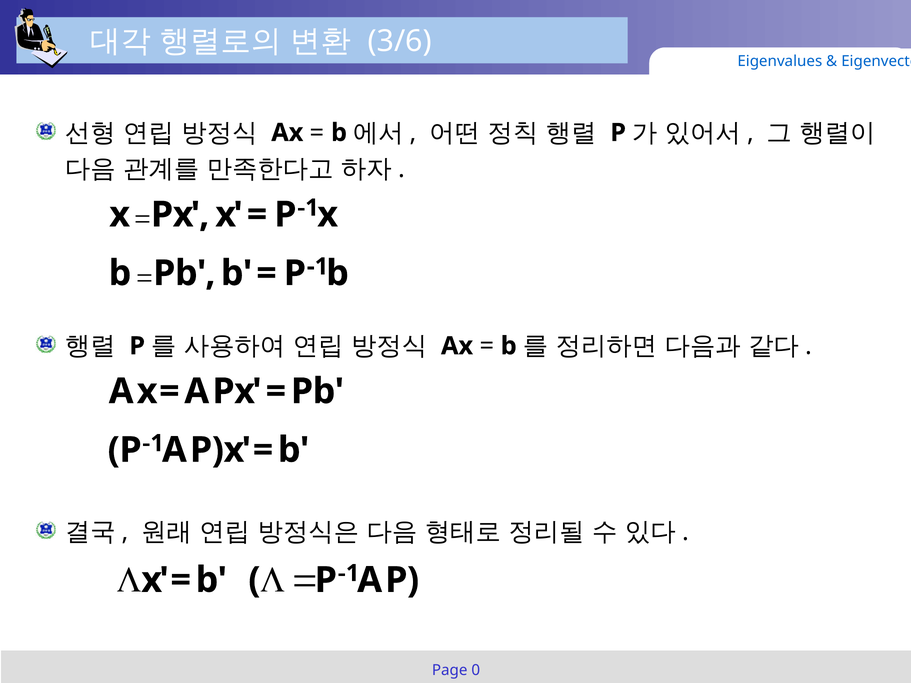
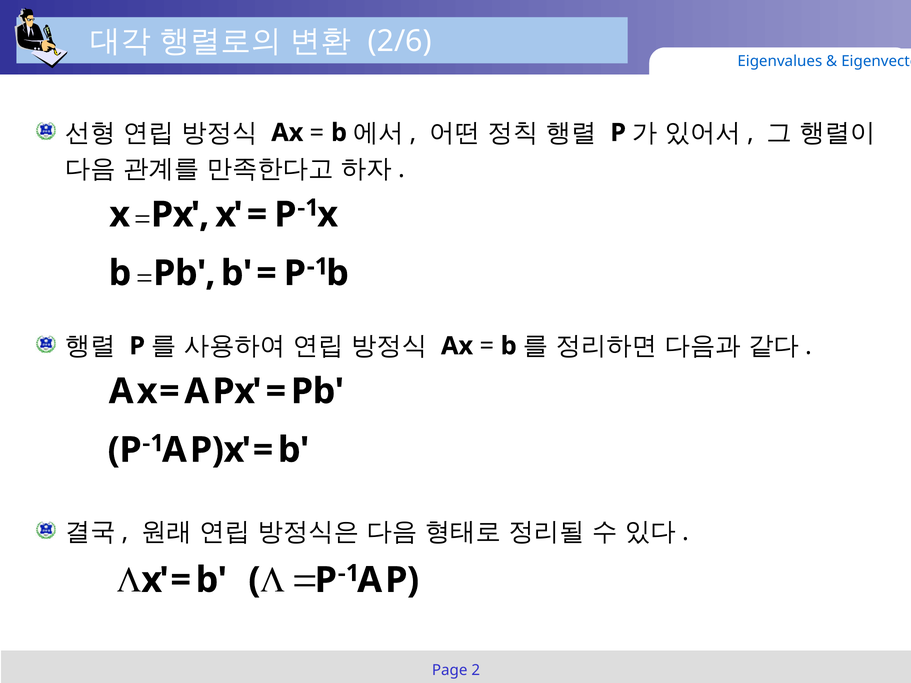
3/6: 3/6 -> 2/6
0: 0 -> 2
